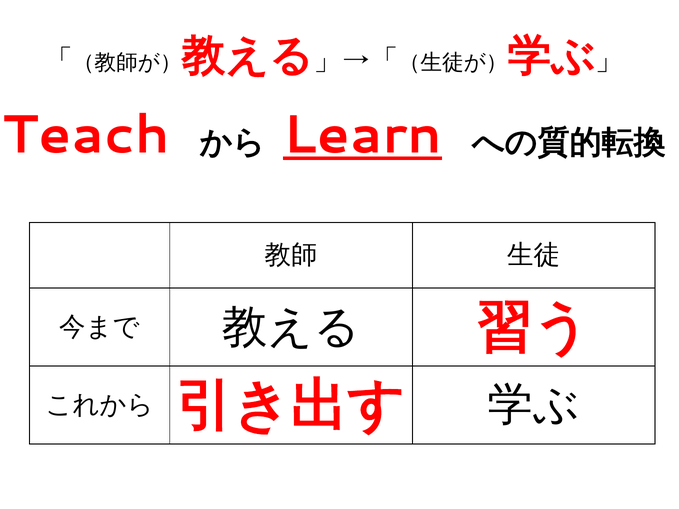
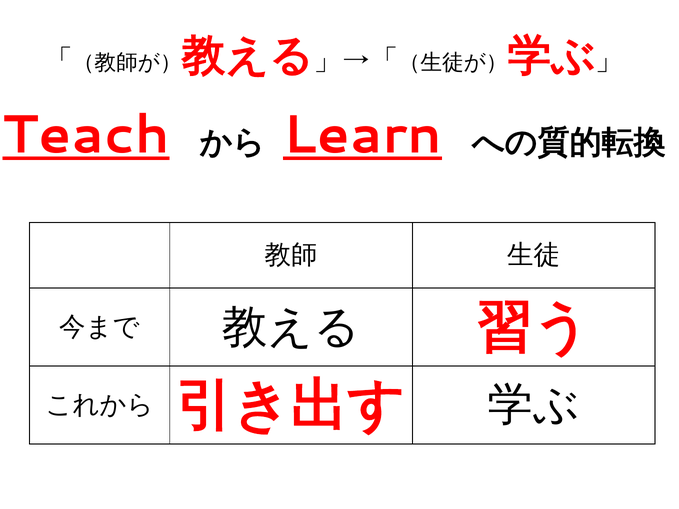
Teach underline: none -> present
